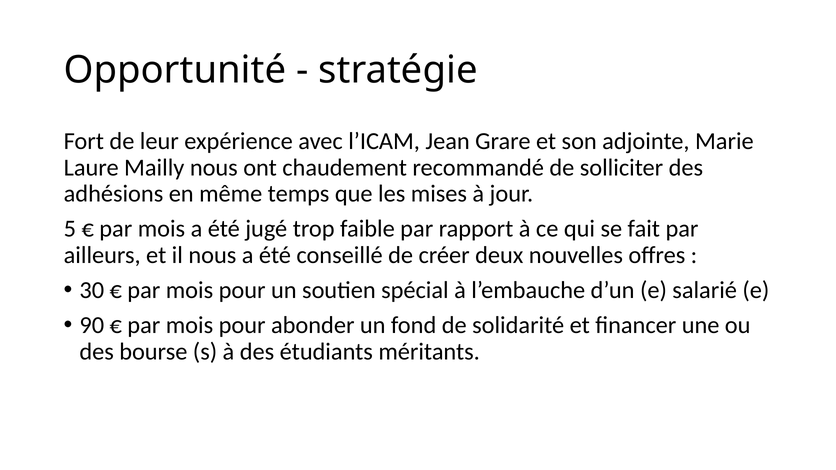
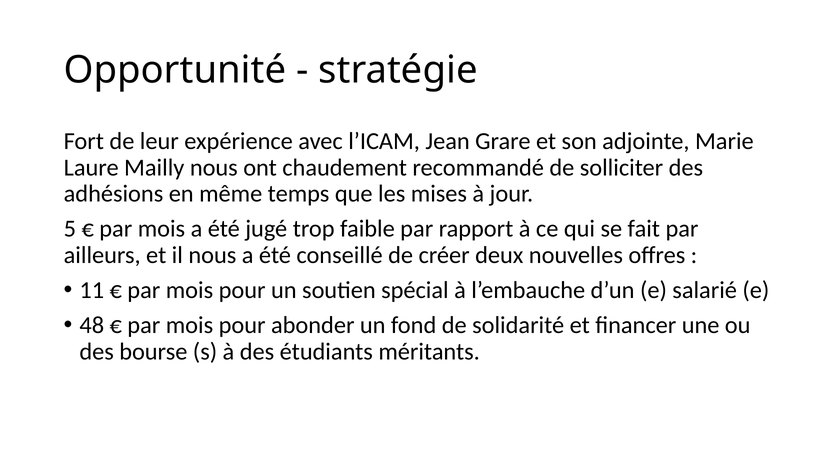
30: 30 -> 11
90: 90 -> 48
